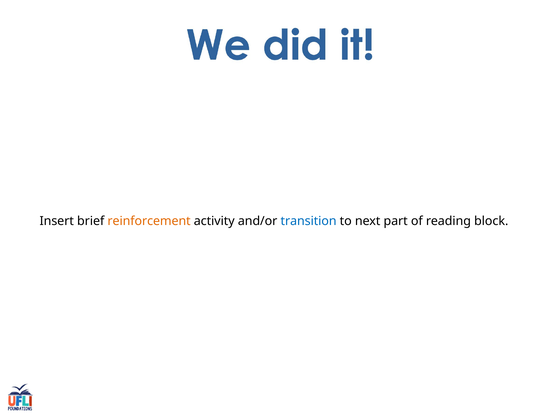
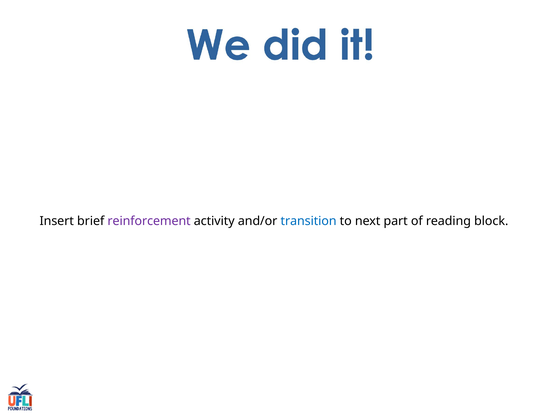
reinforcement colour: orange -> purple
